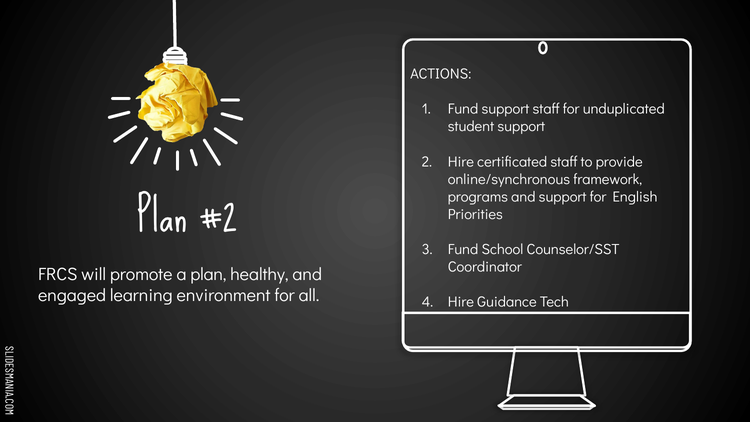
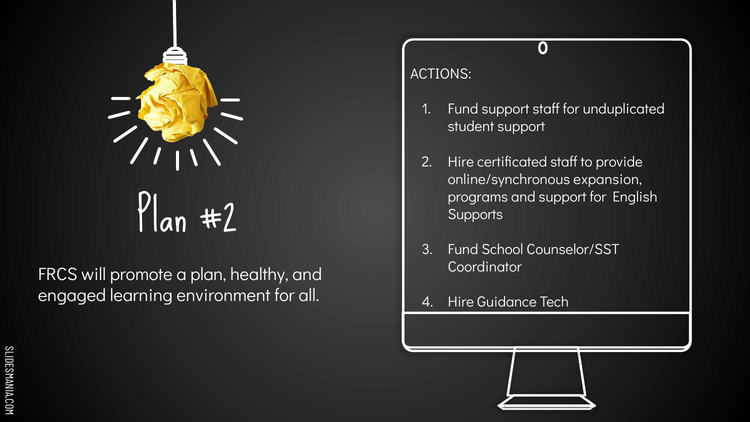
framework: framework -> expansion
Priorities: Priorities -> Supports
